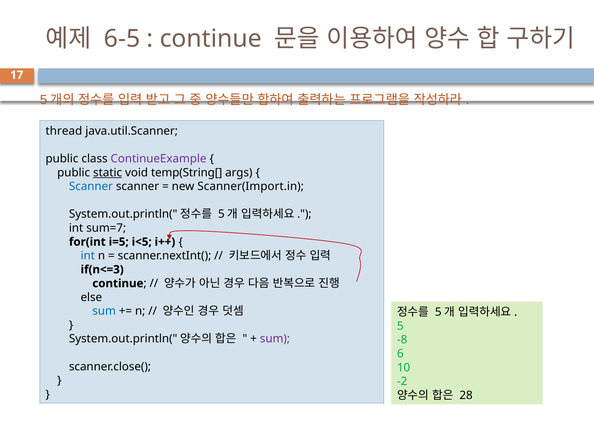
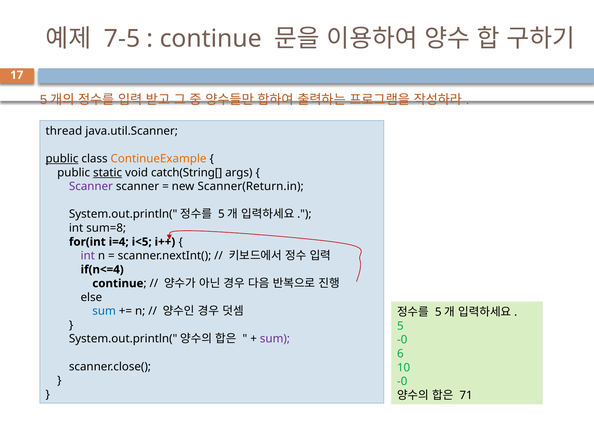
6-5: 6-5 -> 7-5
public at (62, 159) underline: none -> present
ContinueExample colour: purple -> orange
temp(String[: temp(String[ -> catch(String[
Scanner at (91, 187) colour: blue -> purple
Scanner(Import.in: Scanner(Import.in -> Scanner(Return.in
sum=7: sum=7 -> sum=8
i=5: i=5 -> i=4
int at (88, 256) colour: blue -> purple
if(n<=3: if(n<=3 -> if(n<=4
-8 at (402, 340): -8 -> -0
-2 at (402, 382): -2 -> -0
28: 28 -> 71
